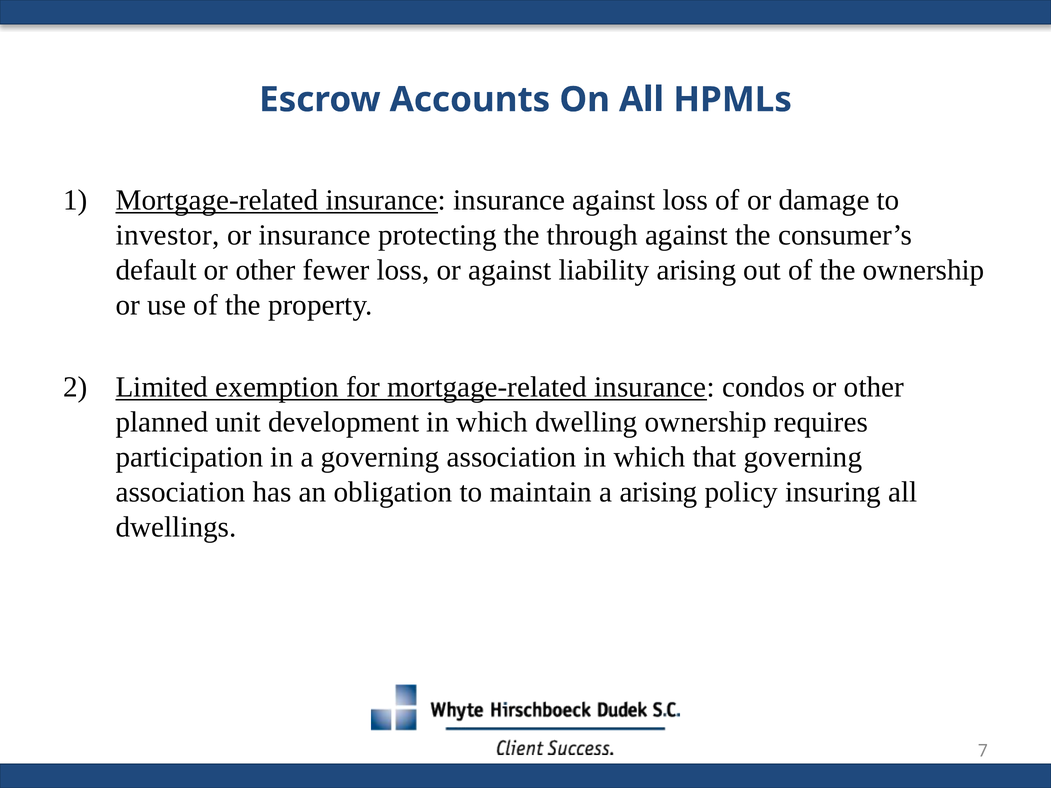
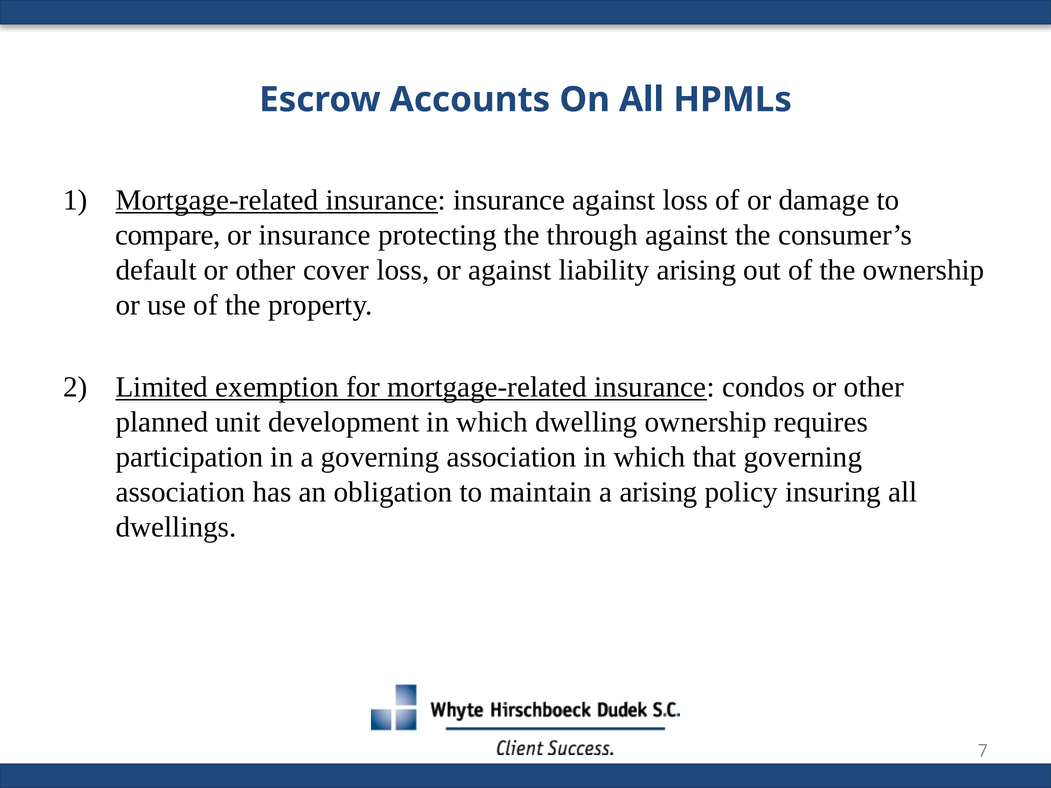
investor: investor -> compare
fewer: fewer -> cover
